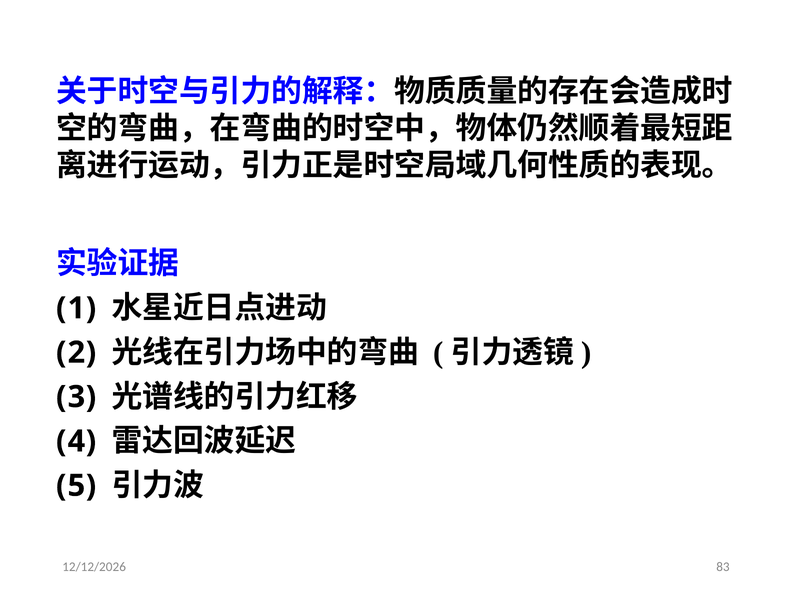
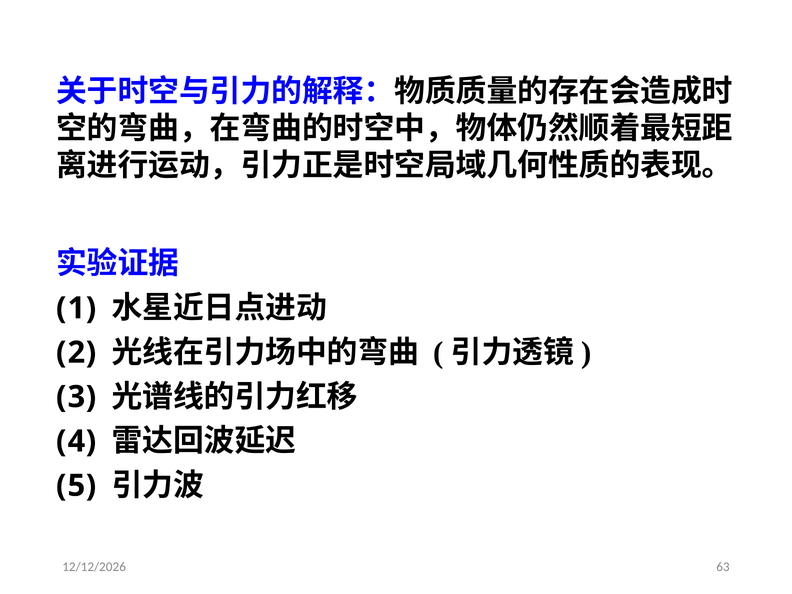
83: 83 -> 63
